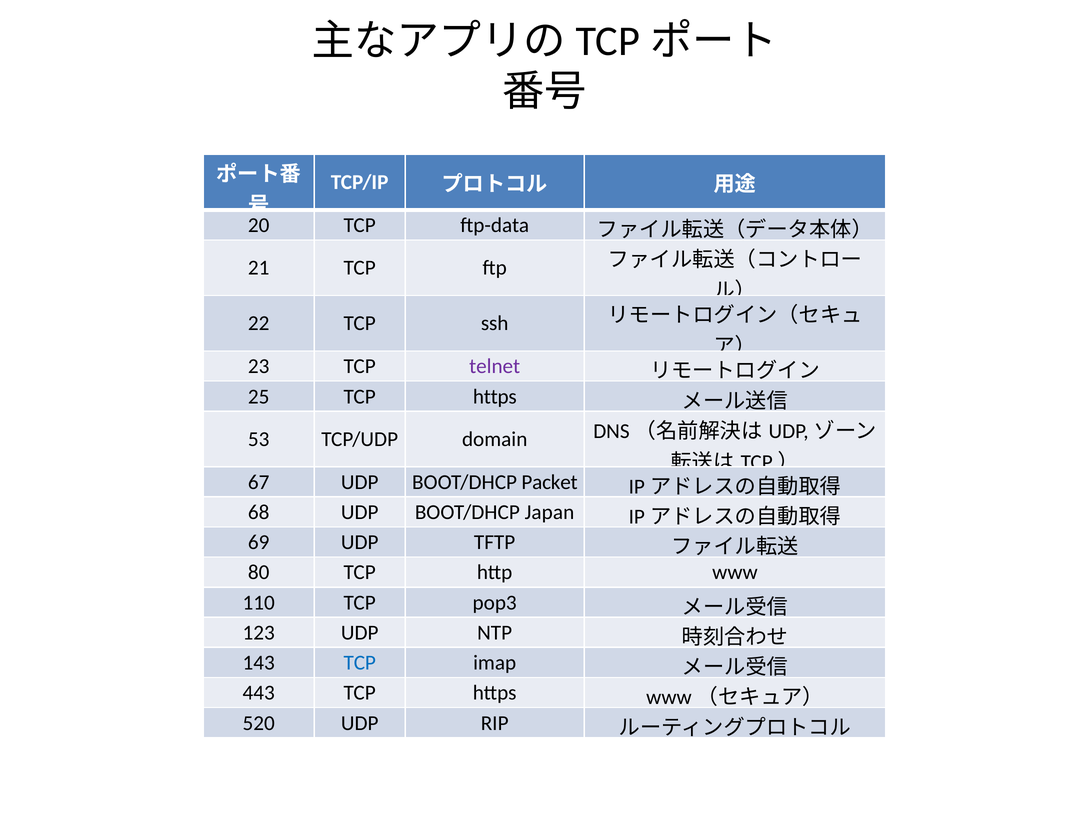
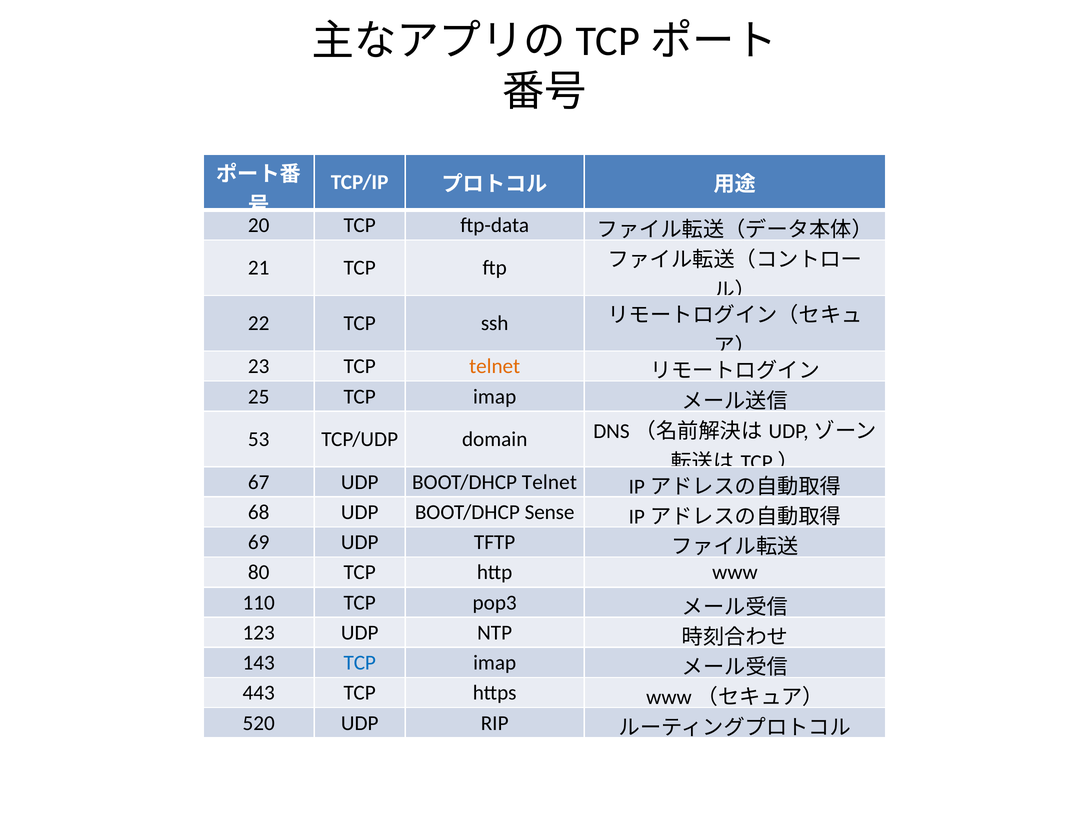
telnet at (495, 366) colour: purple -> orange
25 TCP https: https -> imap
BOOT/DHCP Packet: Packet -> Telnet
Japan: Japan -> Sense
